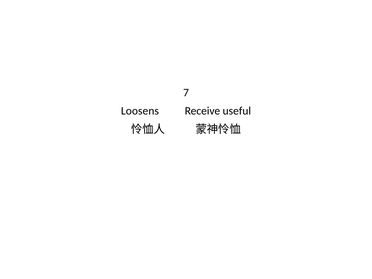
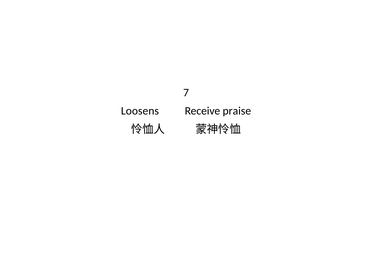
useful: useful -> praise
